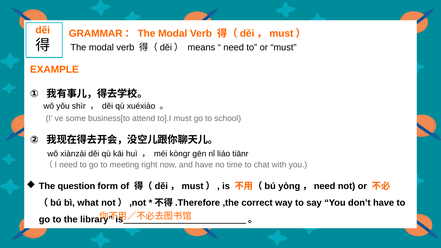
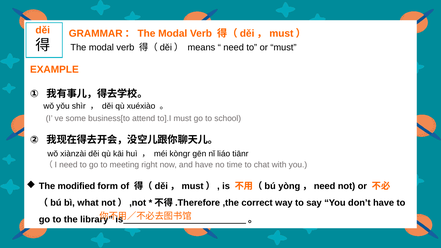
question: question -> modified
